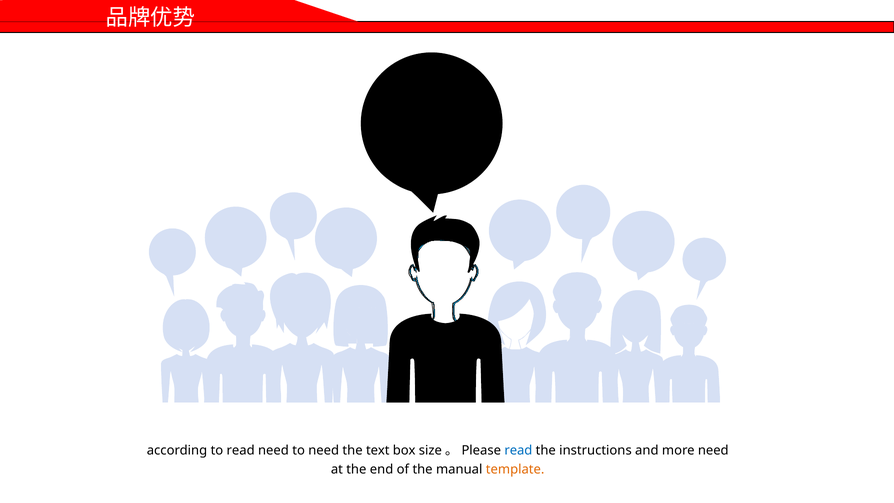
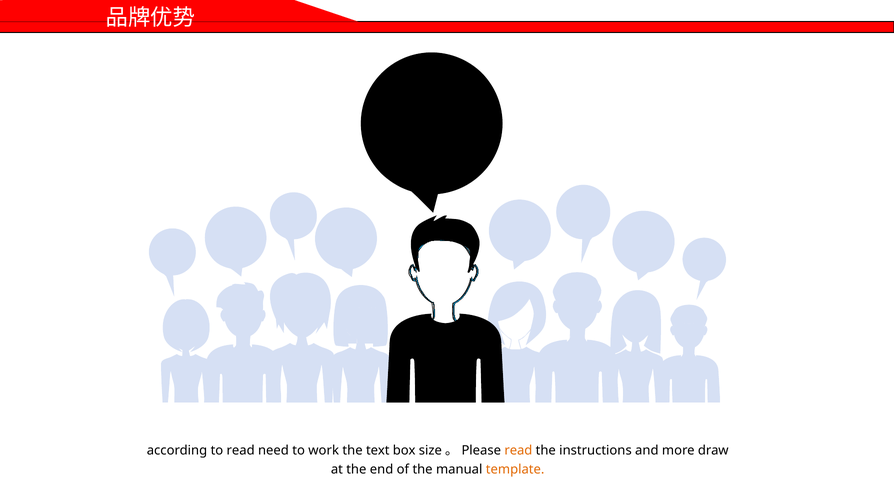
to need: need -> work
read at (518, 450) colour: blue -> orange
more need: need -> draw
